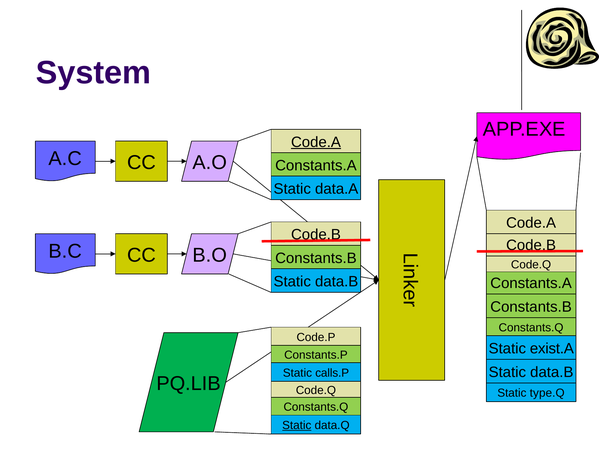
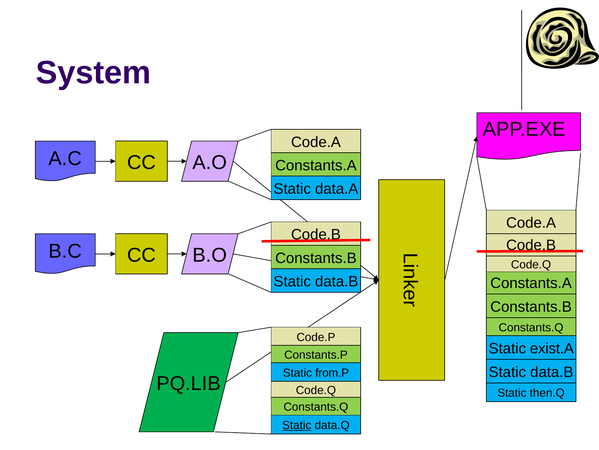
Code.A at (316, 142) underline: present -> none
calls.P: calls.P -> from.P
type.Q: type.Q -> then.Q
